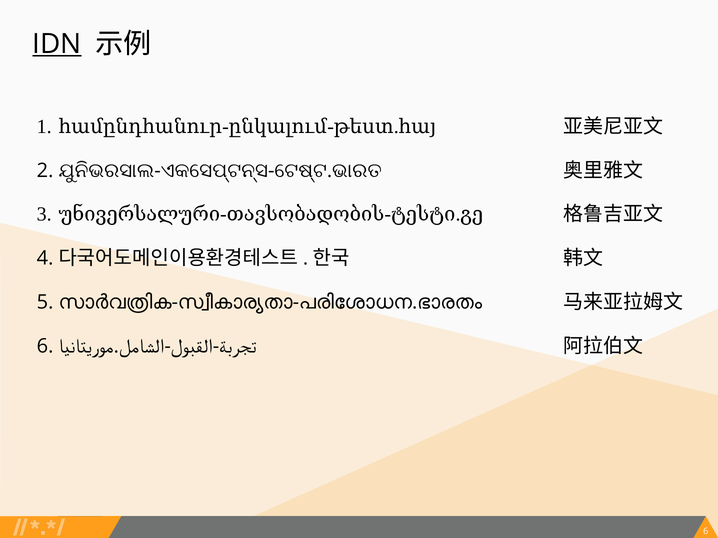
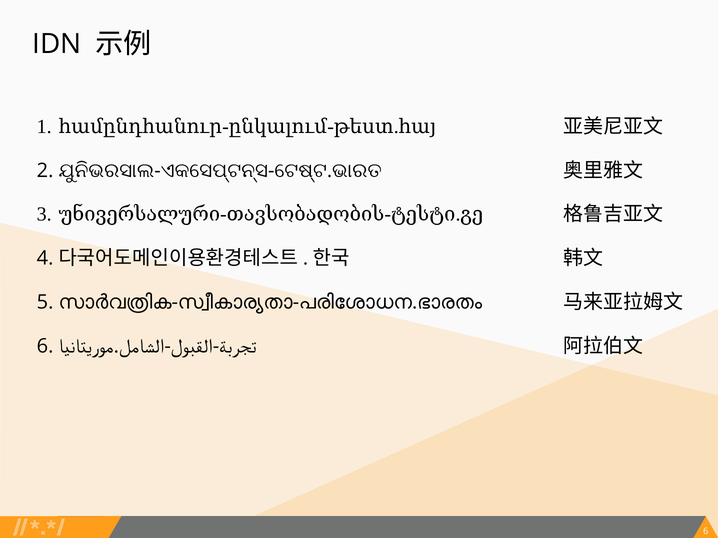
IDN underline: present -> none
